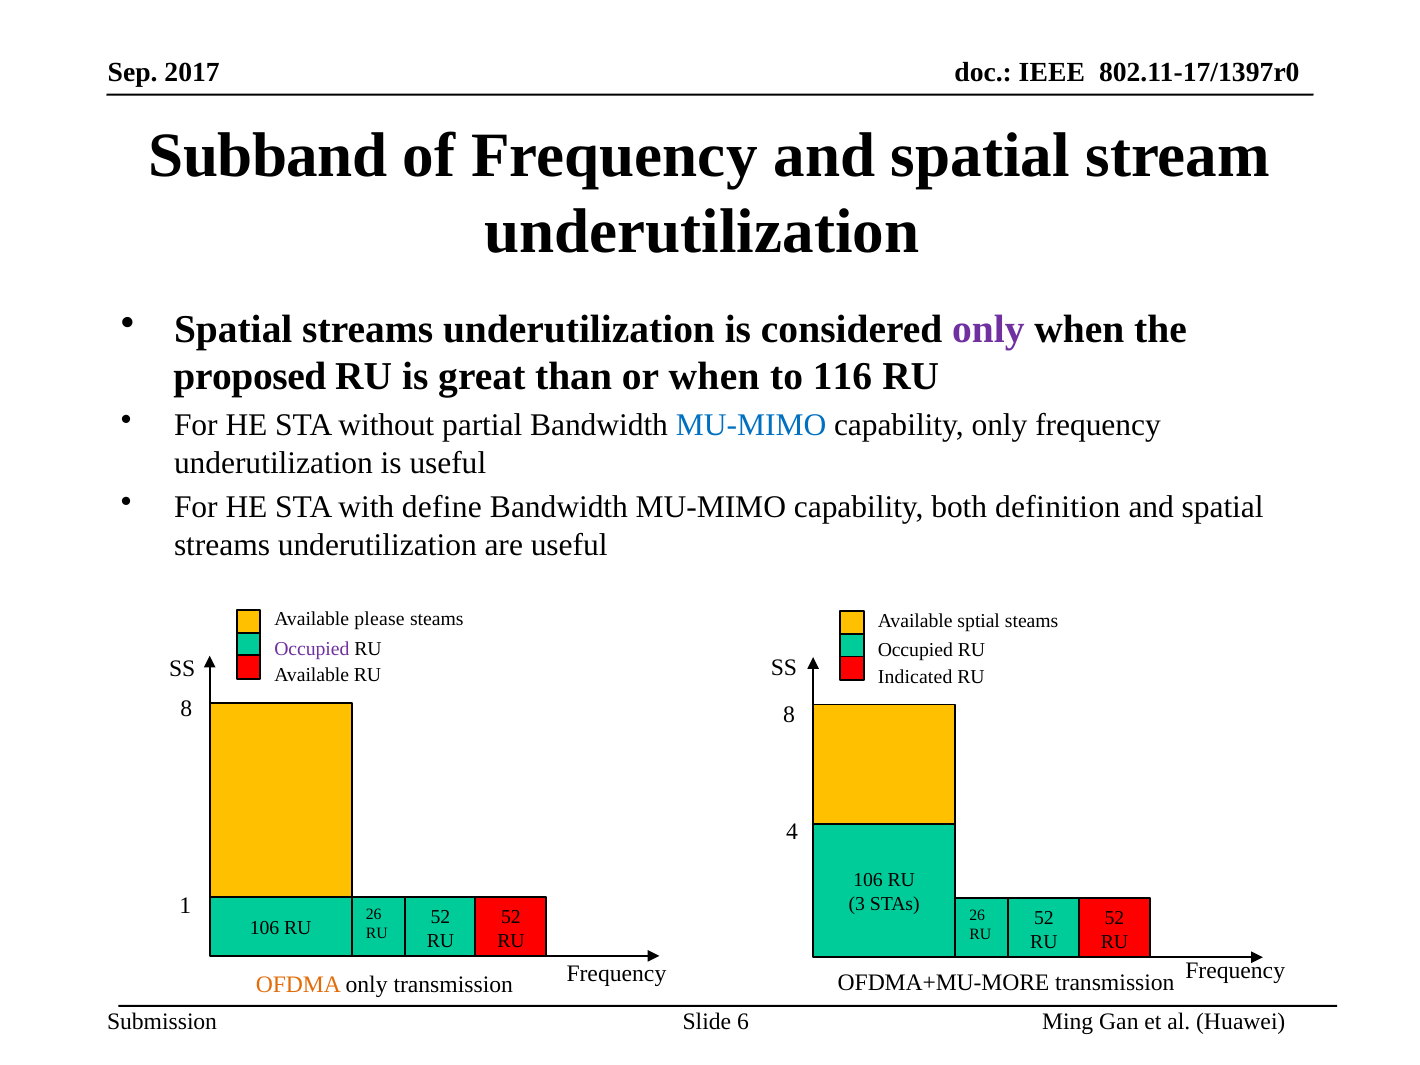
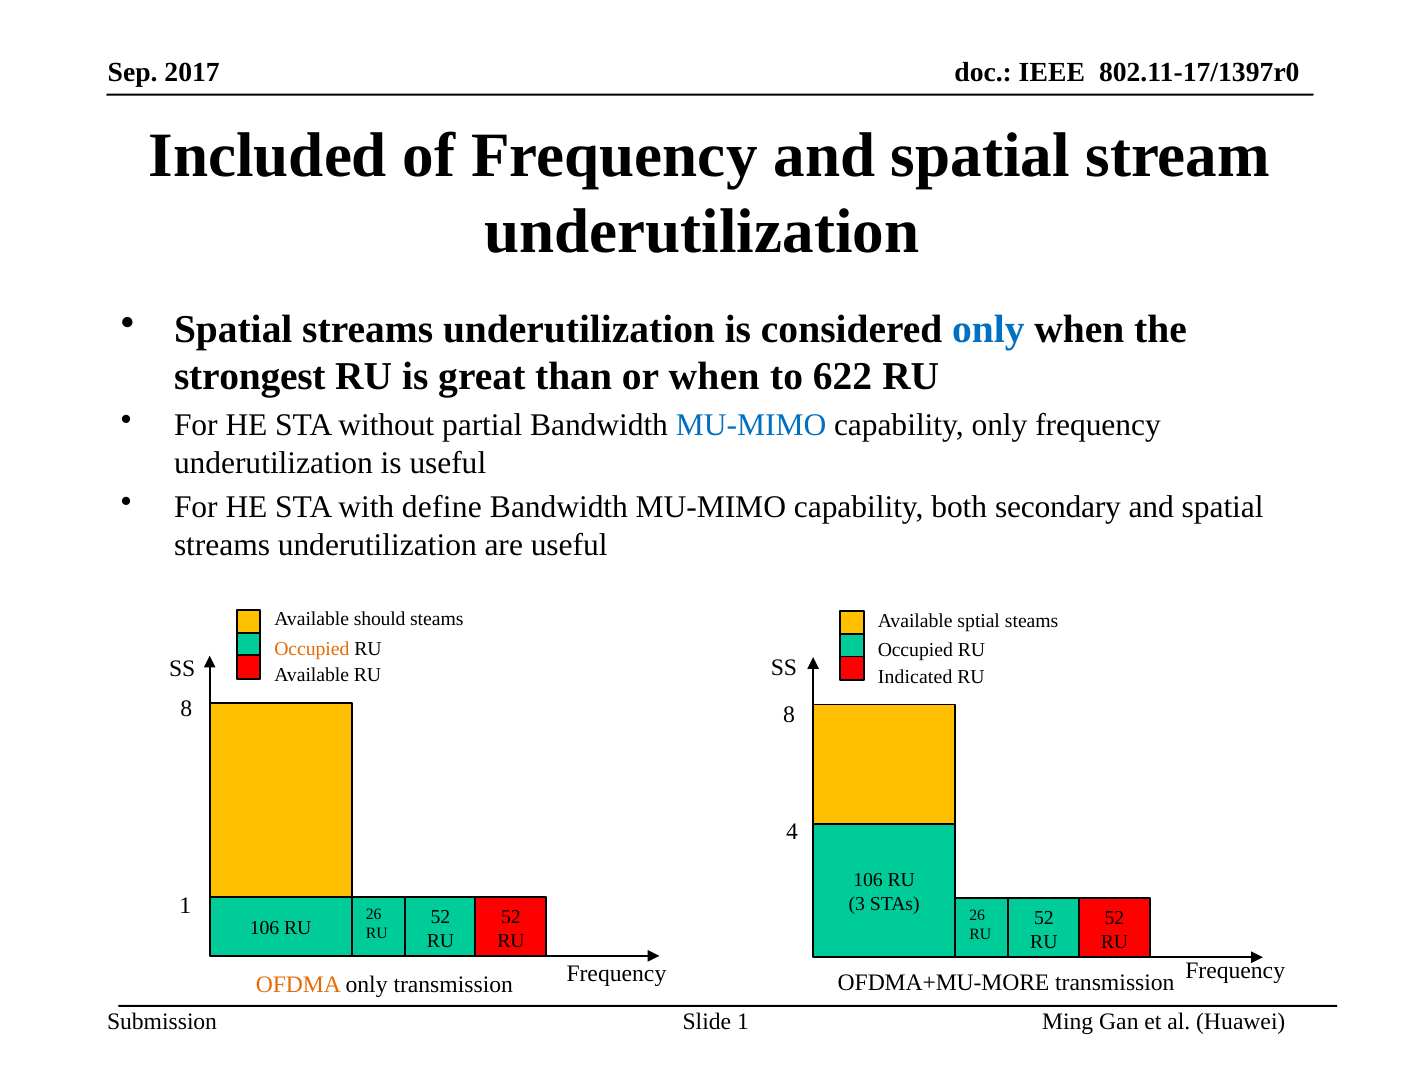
Subband: Subband -> Included
only at (988, 329) colour: purple -> blue
proposed: proposed -> strongest
116: 116 -> 622
definition: definition -> secondary
please: please -> should
Occupied at (312, 649) colour: purple -> orange
Slide 6: 6 -> 1
